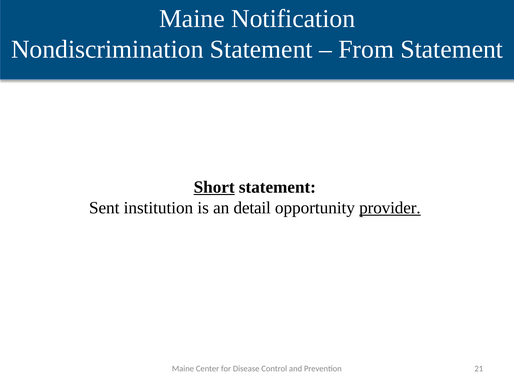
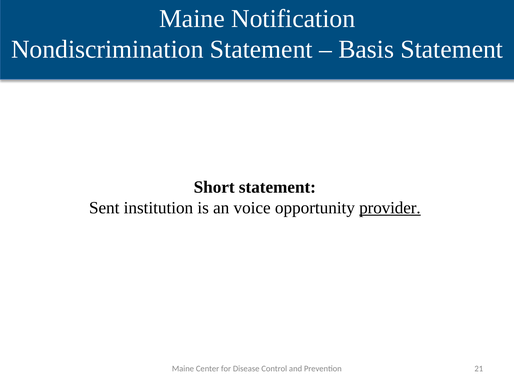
From: From -> Basis
Short underline: present -> none
detail: detail -> voice
